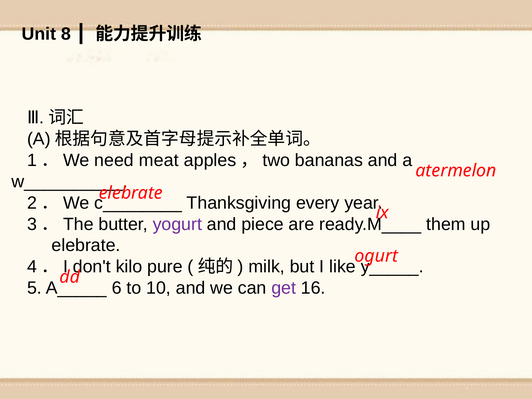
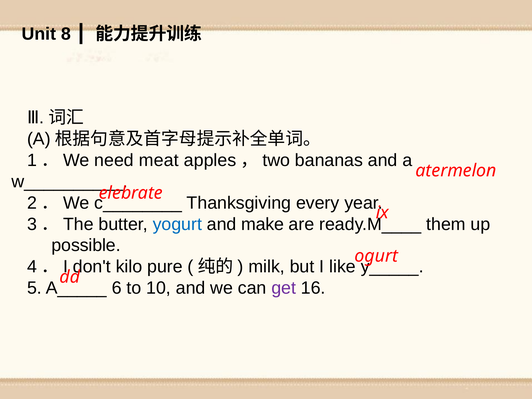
yogurt colour: purple -> blue
piece: piece -> make
elebrate at (86, 245): elebrate -> possible
